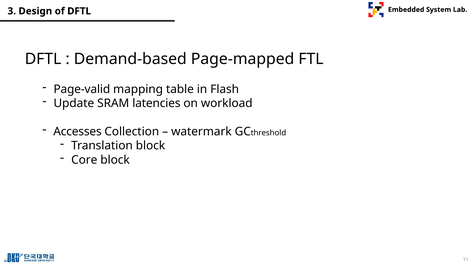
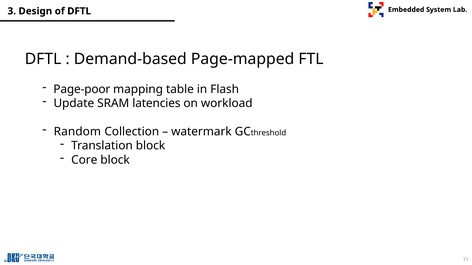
Page-valid: Page-valid -> Page-poor
Accesses: Accesses -> Random
